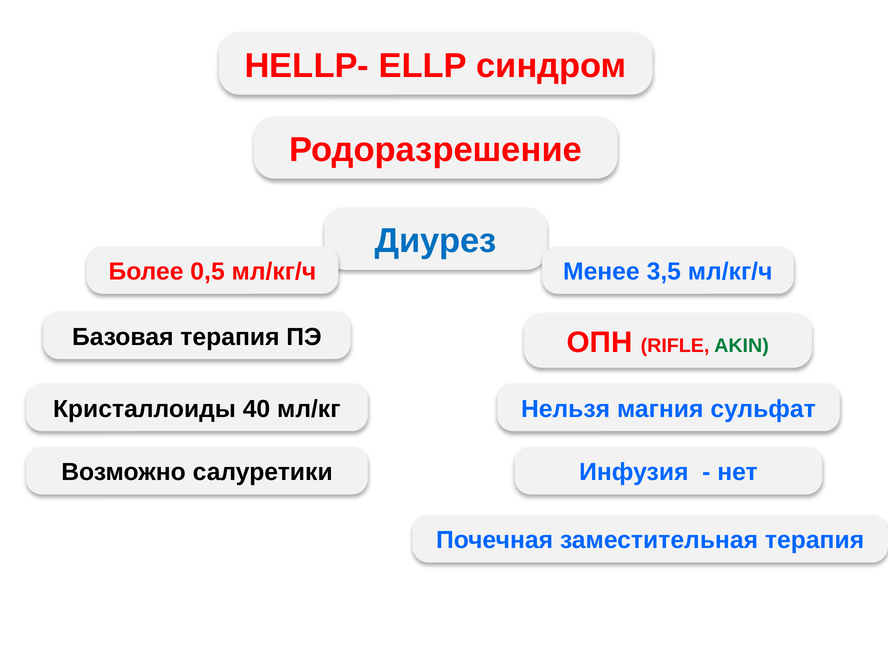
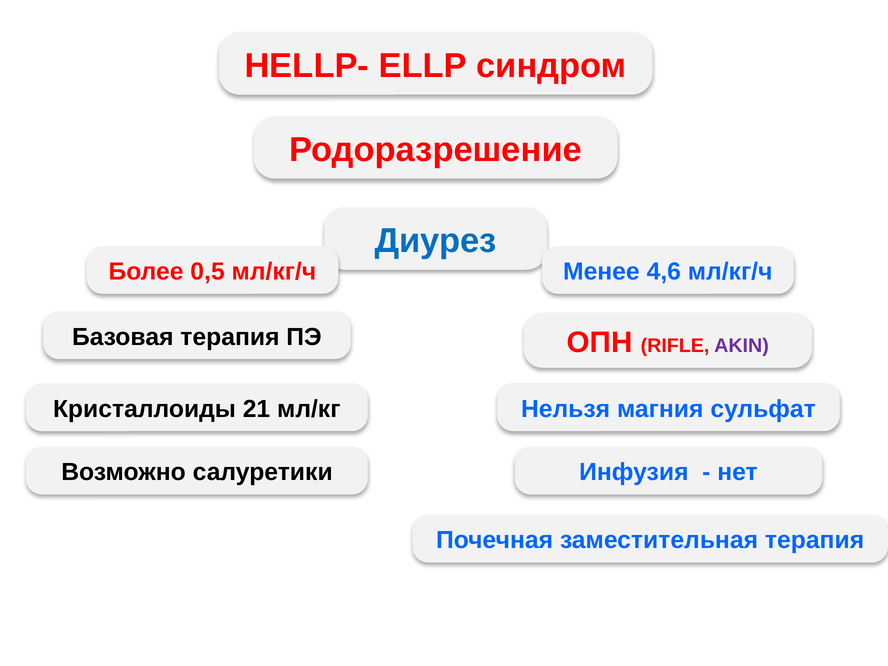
3,5: 3,5 -> 4,6
AKIN colour: green -> purple
40: 40 -> 21
